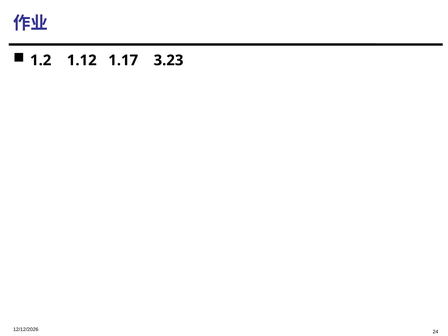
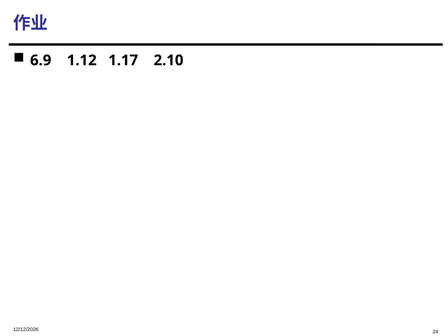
1.2: 1.2 -> 6.9
3.23: 3.23 -> 2.10
